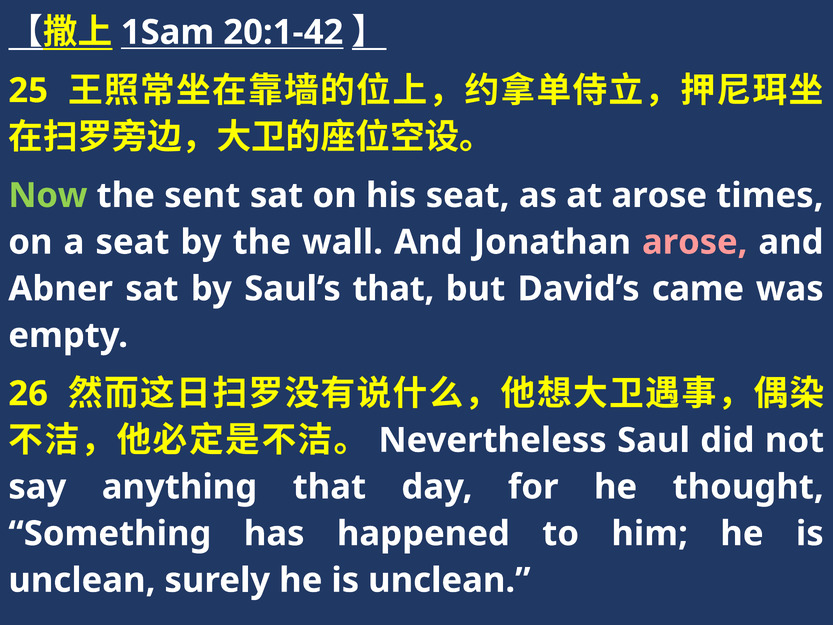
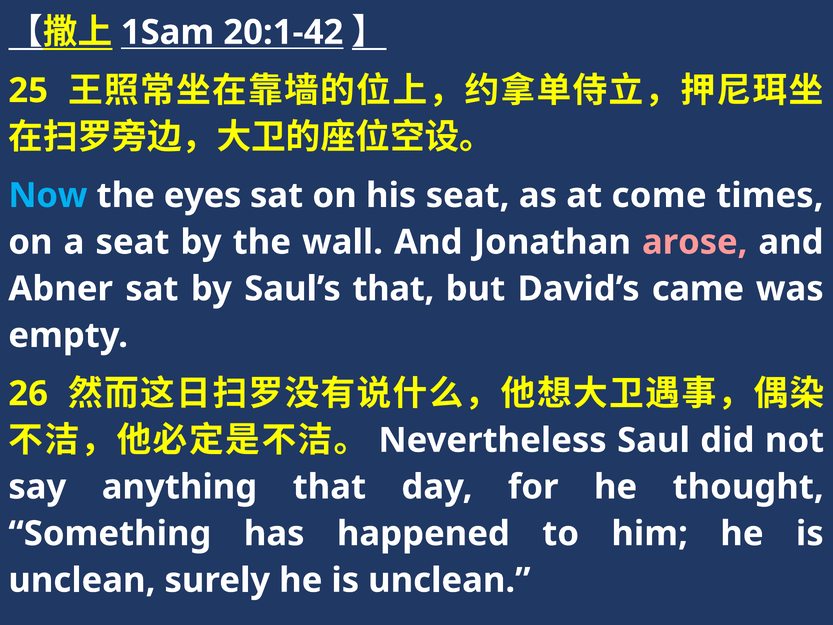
Now colour: light green -> light blue
sent: sent -> eyes
at arose: arose -> come
